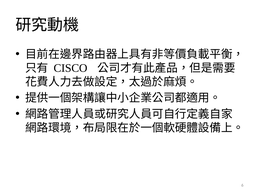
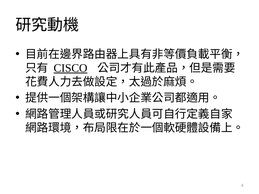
CISCO underline: none -> present
